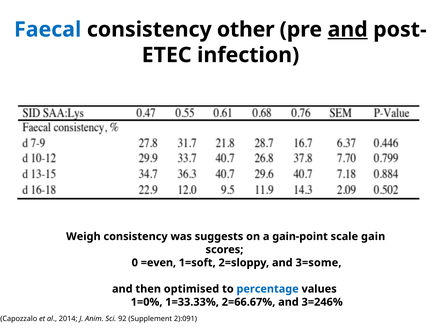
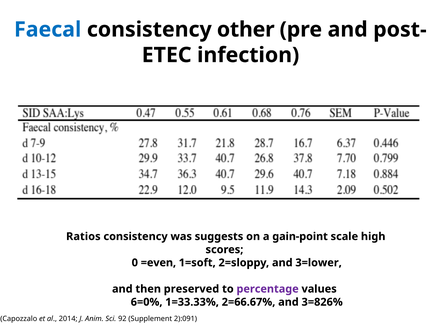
and at (348, 30) underline: present -> none
Weigh: Weigh -> Ratios
gain: gain -> high
3=some: 3=some -> 3=lower
optimised: optimised -> preserved
percentage colour: blue -> purple
1=0%: 1=0% -> 6=0%
3=246%: 3=246% -> 3=826%
